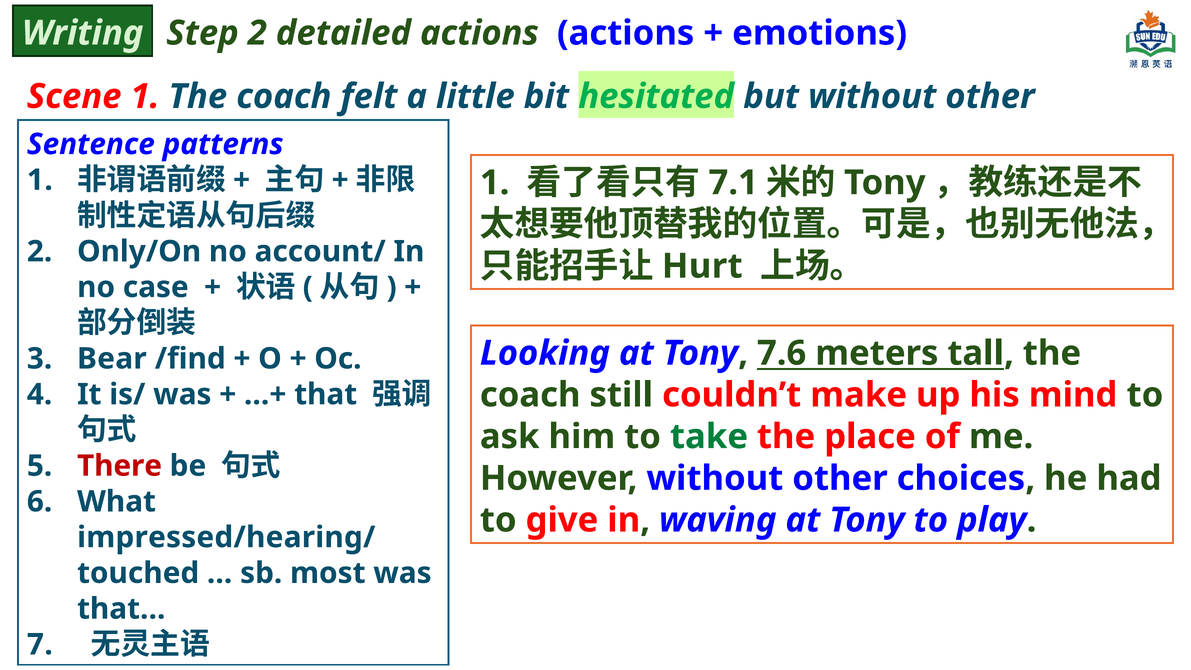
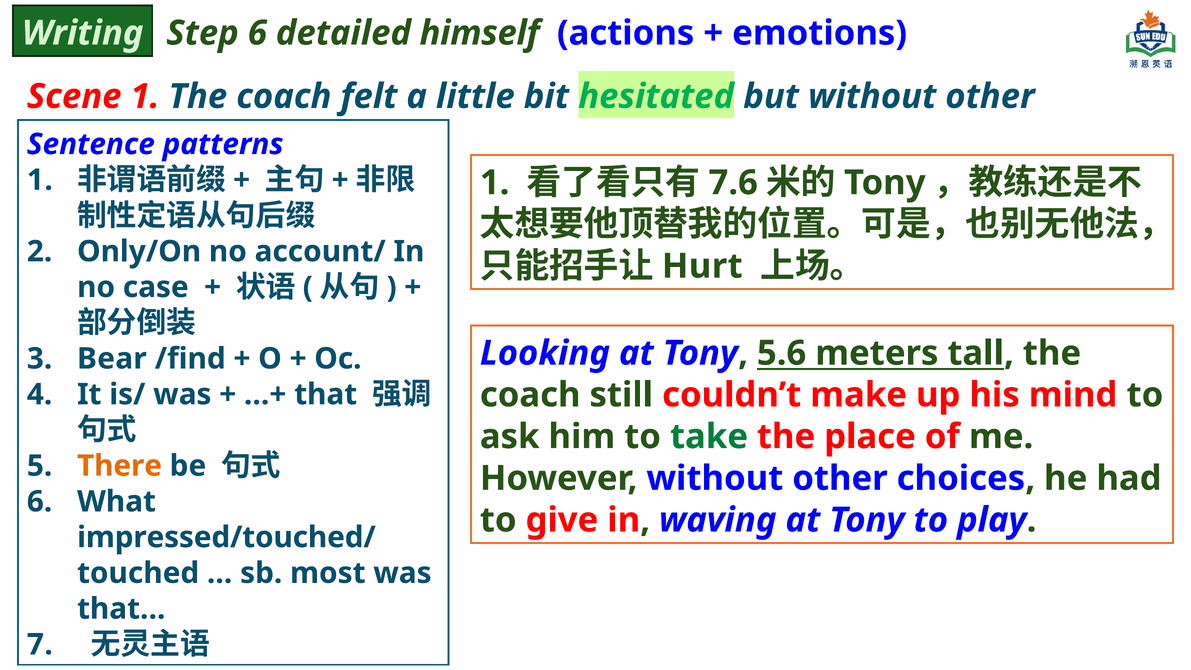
Step 2: 2 -> 6
detailed actions: actions -> himself
7.1: 7.1 -> 7.6
7.6: 7.6 -> 5.6
There colour: red -> orange
impressed/hearing/: impressed/hearing/ -> impressed/touched/
